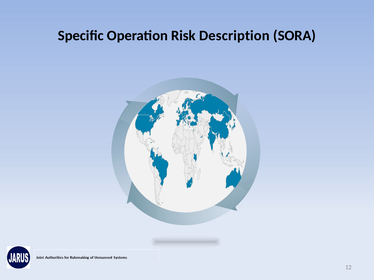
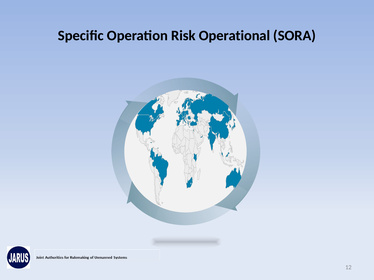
Description: Description -> Operational
